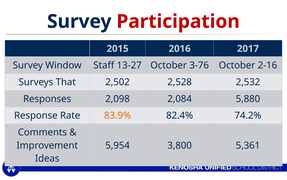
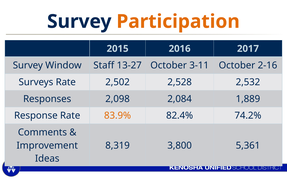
Participation colour: red -> orange
3-76: 3-76 -> 3-11
Surveys That: That -> Rate
5,880: 5,880 -> 1,889
5,954: 5,954 -> 8,319
